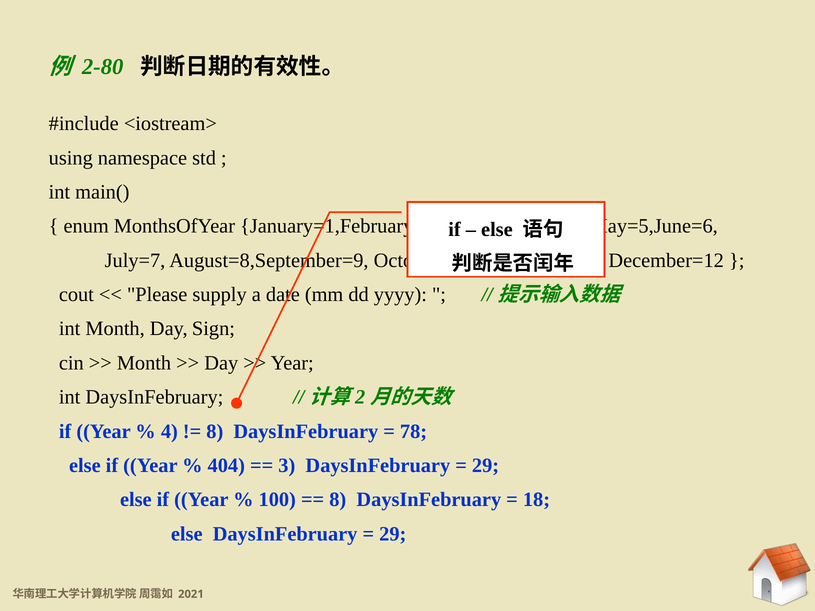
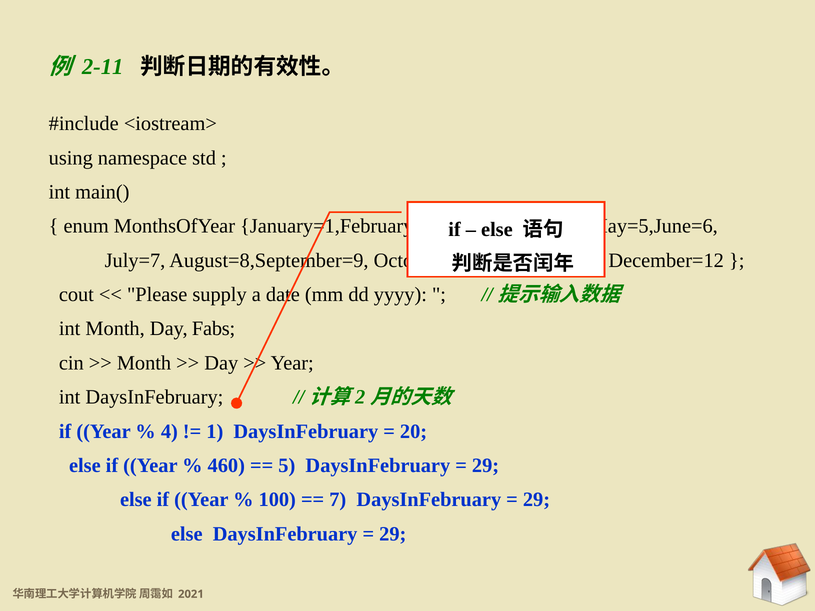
2-80: 2-80 -> 2-11
Sign: Sign -> Fabs
8 at (215, 432): 8 -> 1
78: 78 -> 20
404: 404 -> 460
3: 3 -> 5
8 at (338, 500): 8 -> 7
18 at (536, 500): 18 -> 29
